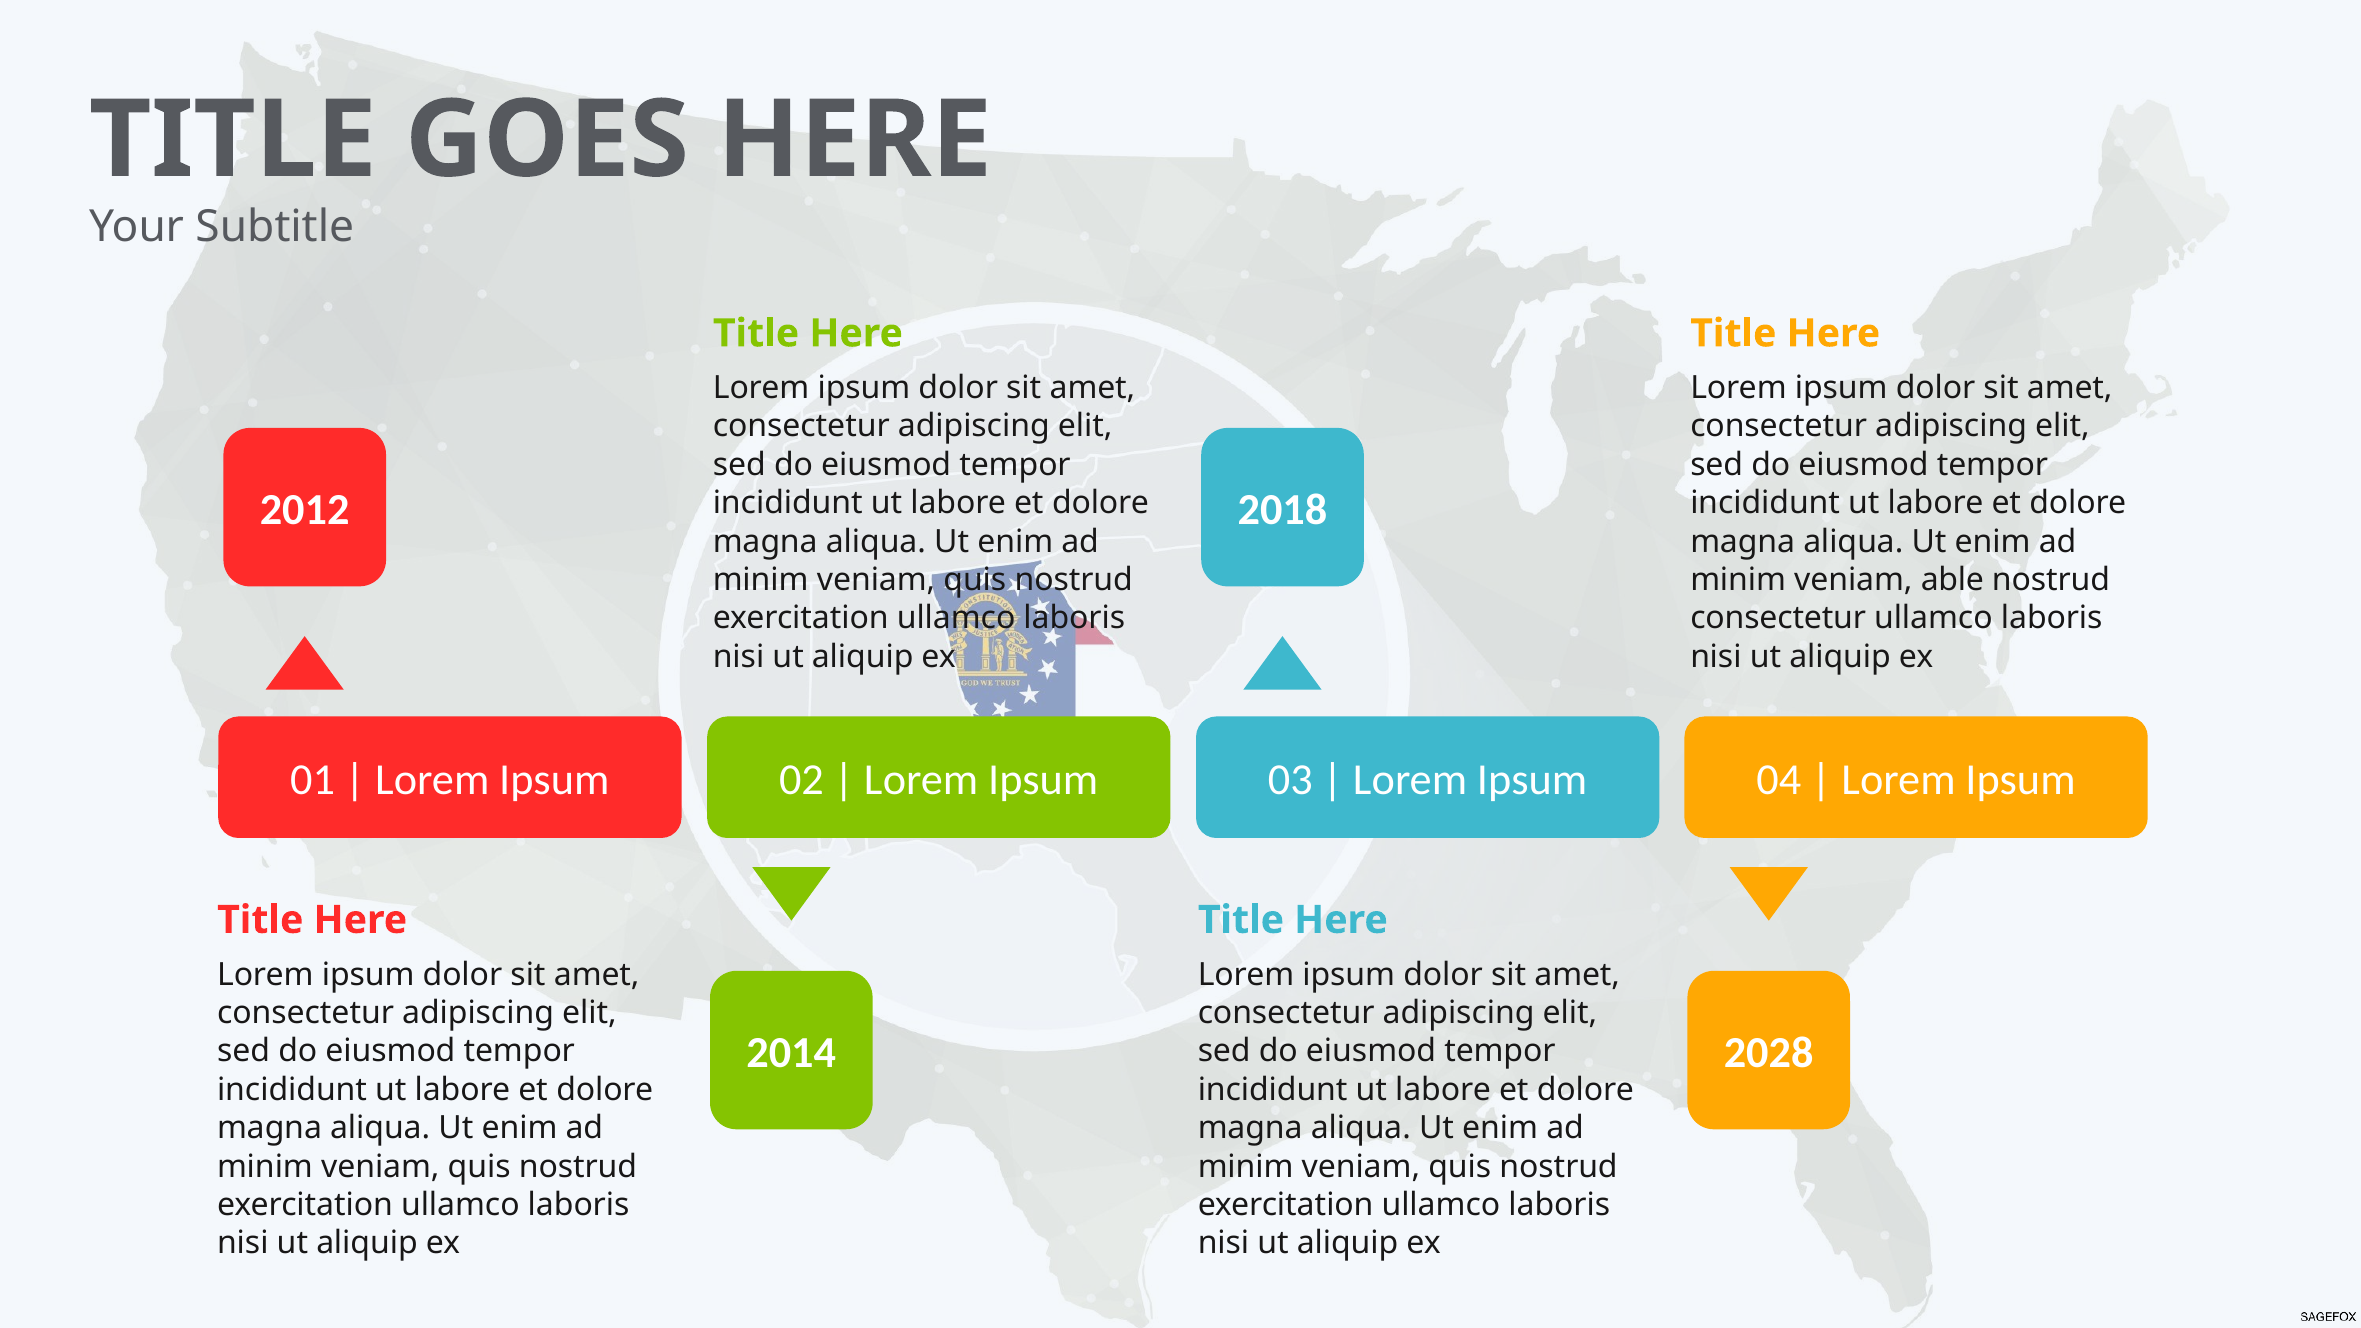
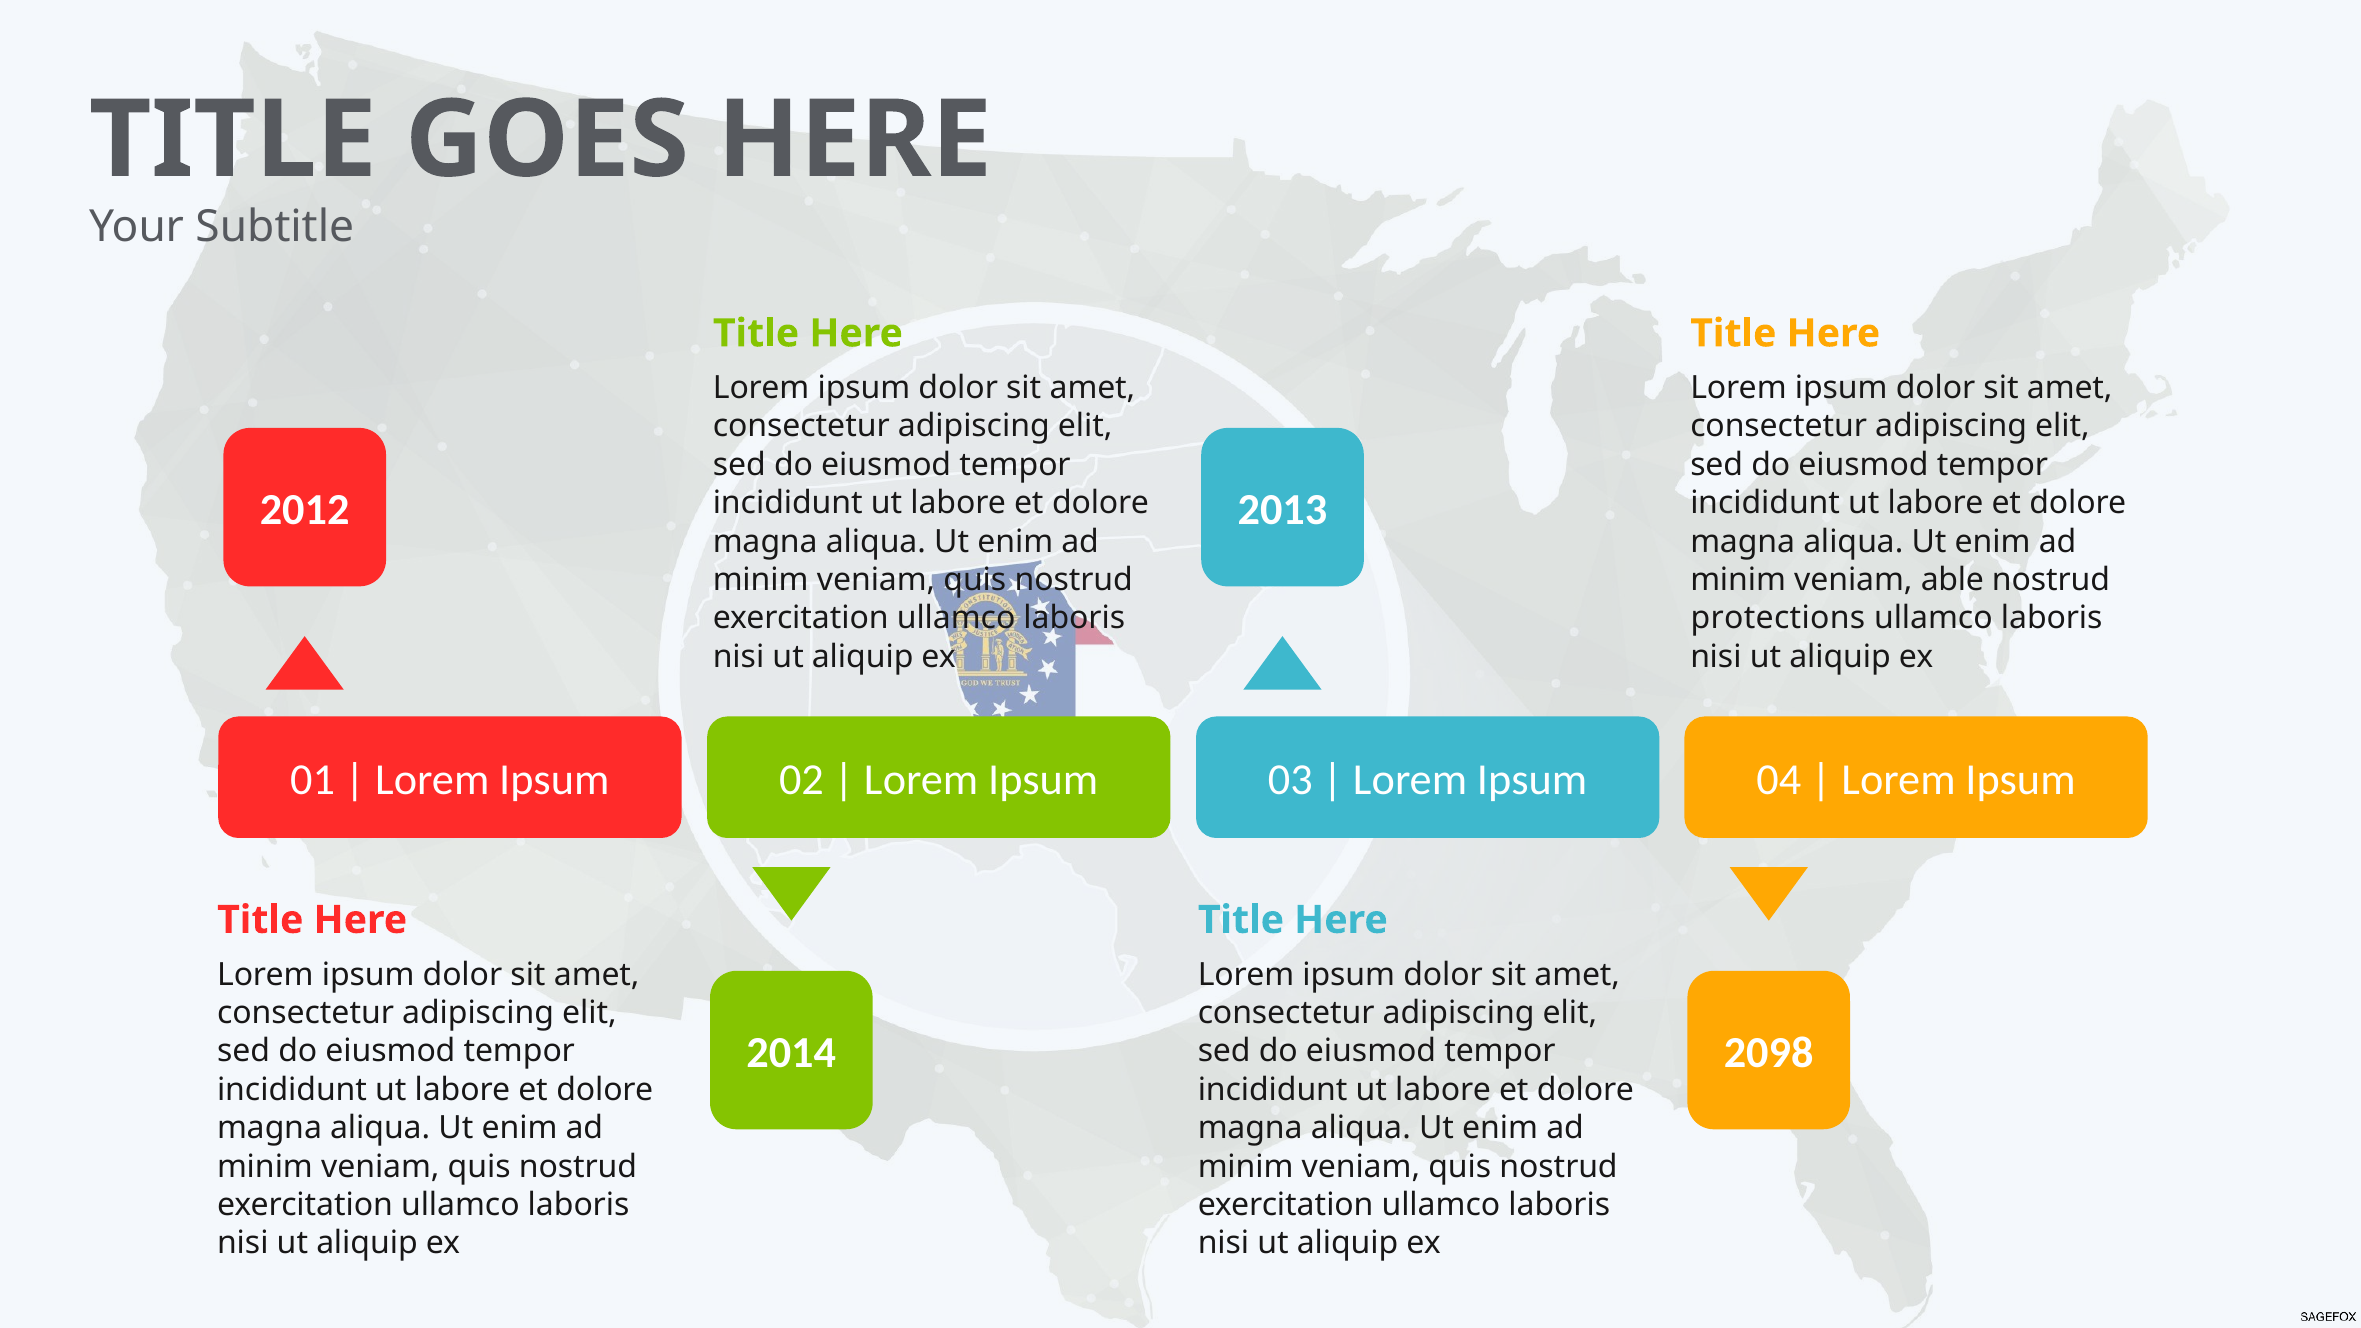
2018: 2018 -> 2013
consectetur at (1778, 618): consectetur -> protections
2028: 2028 -> 2098
